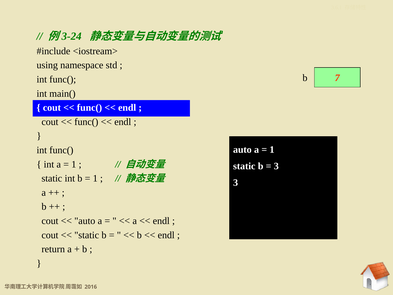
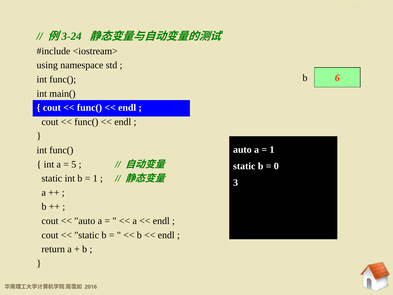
7: 7 -> 6
1 at (74, 164): 1 -> 5
3 at (276, 166): 3 -> 0
